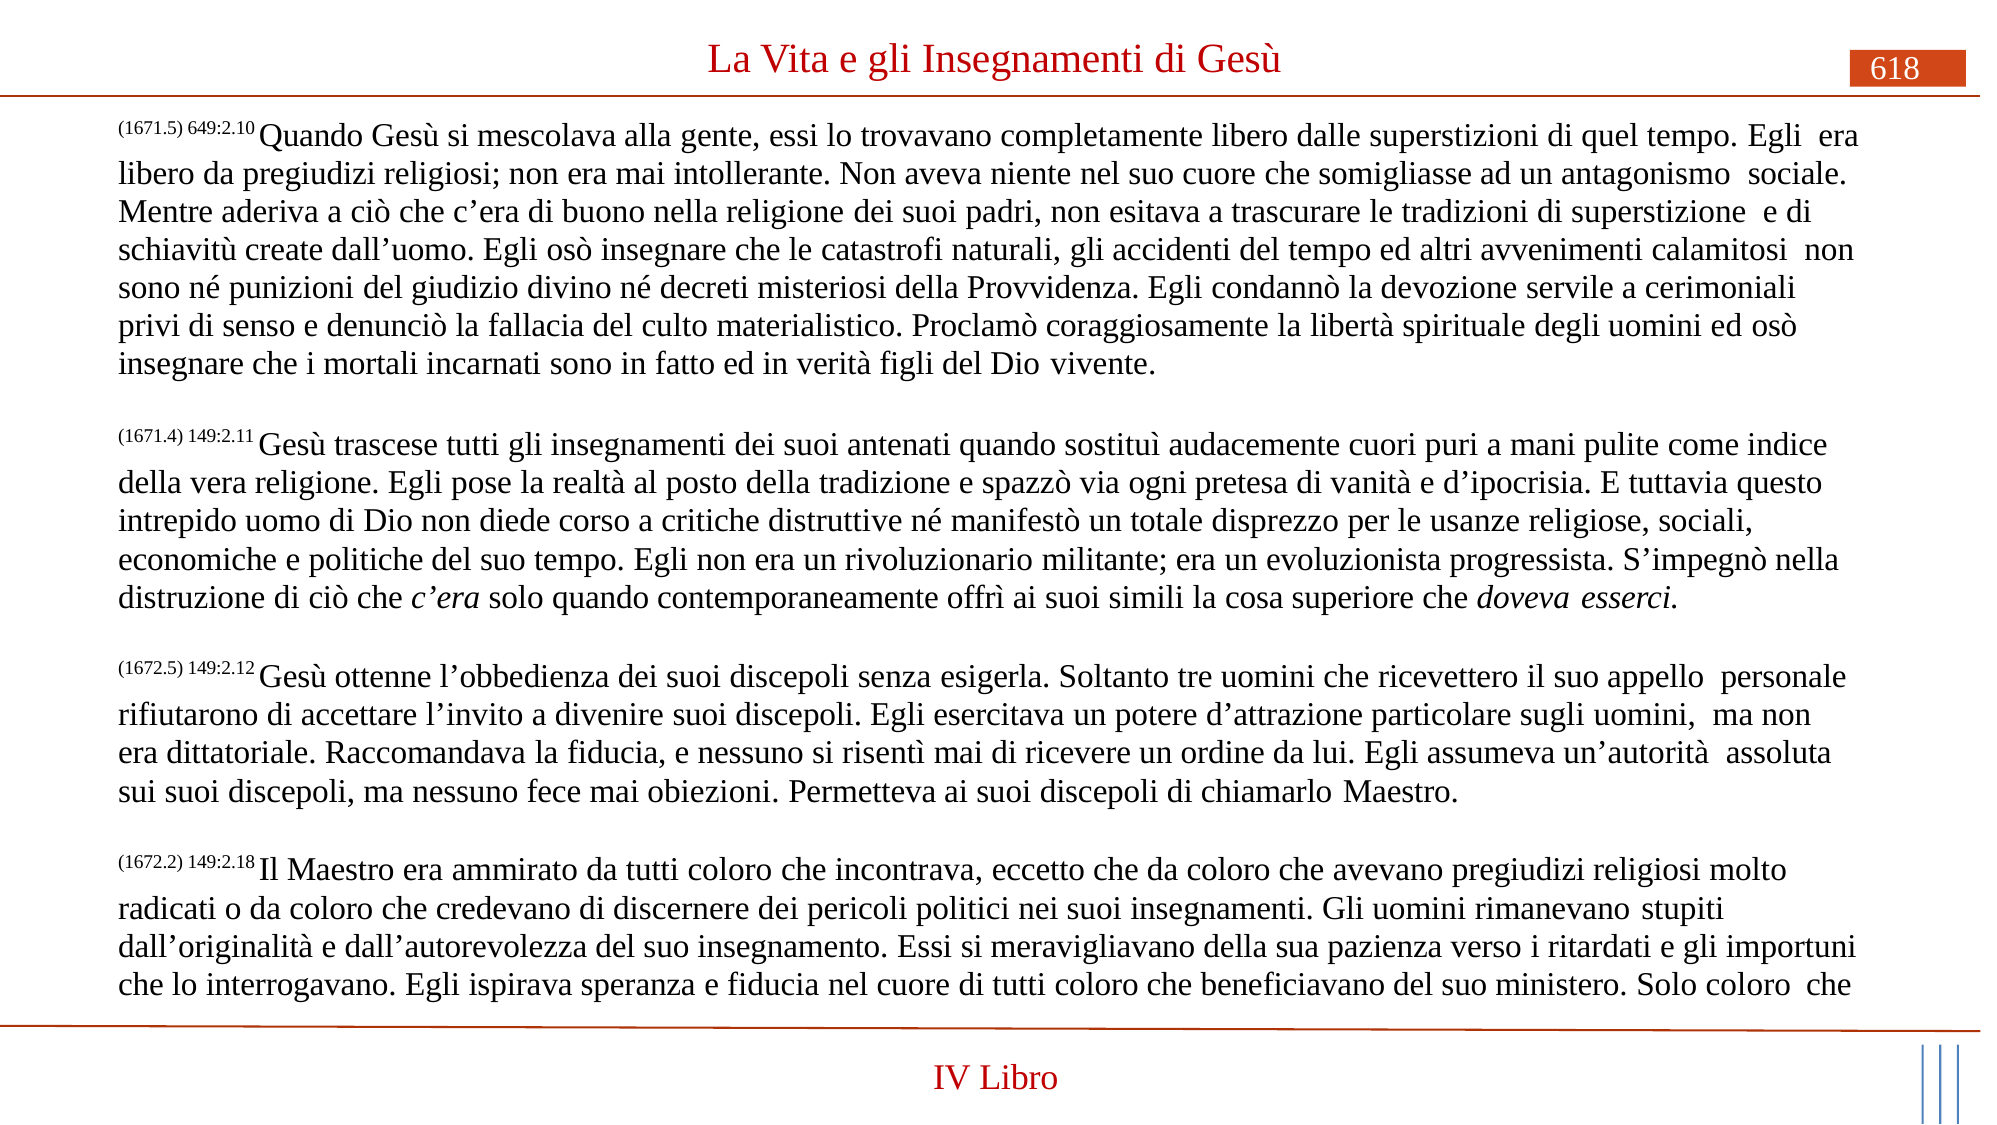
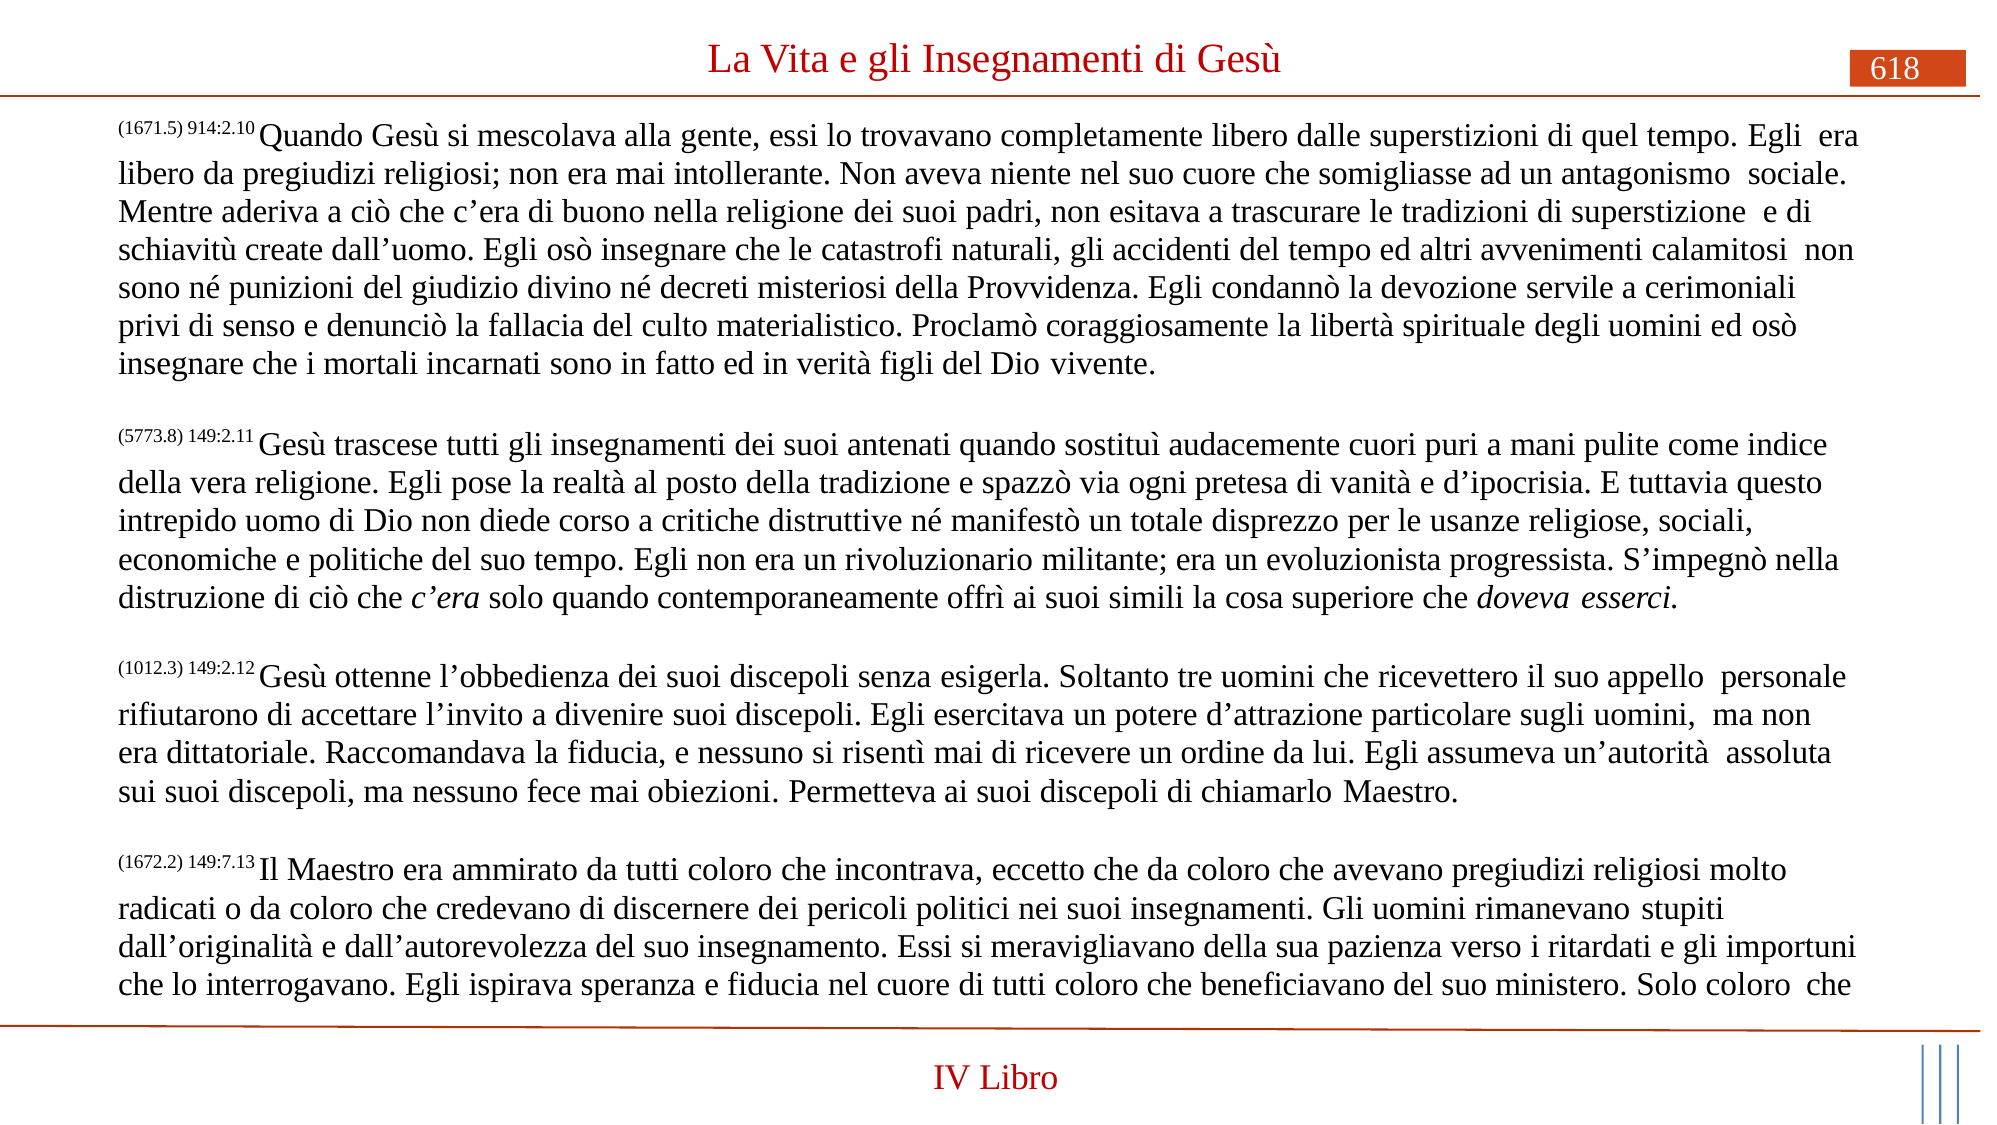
649:2.10: 649:2.10 -> 914:2.10
1671.4: 1671.4 -> 5773.8
1672.5: 1672.5 -> 1012.3
149:2.18: 149:2.18 -> 149:7.13
